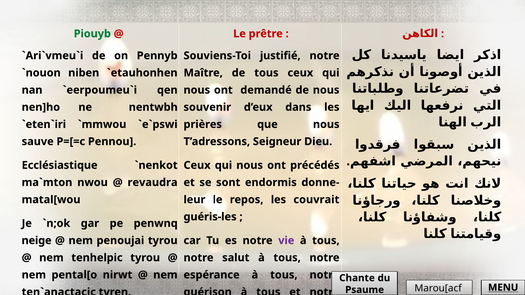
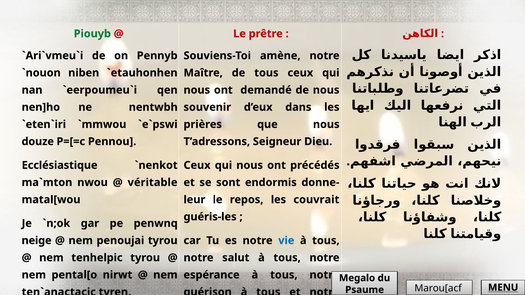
justifié: justifié -> amène
sauve: sauve -> douze
revaudra: revaudra -> véritable
vie colour: purple -> blue
Chante: Chante -> Megalo
